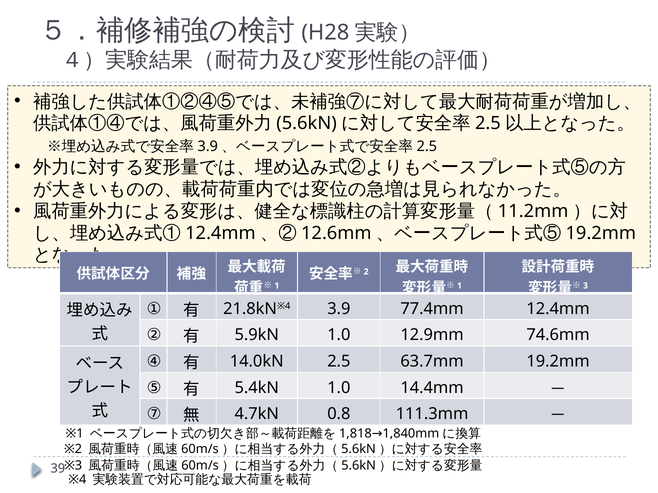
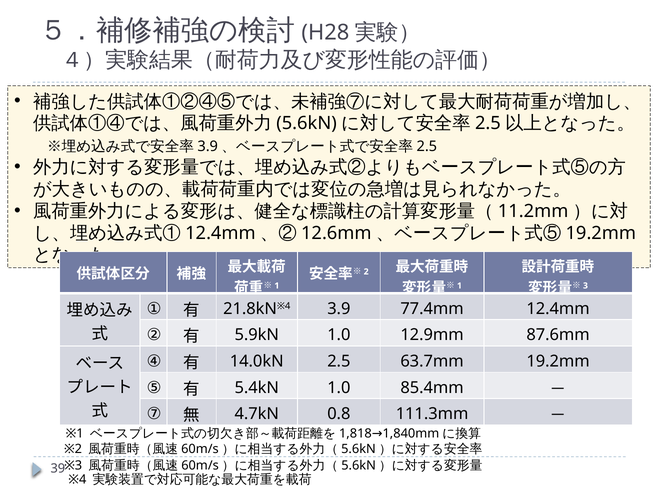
74.6mm: 74.6mm -> 87.6mm
14.4mm: 14.4mm -> 85.4mm
